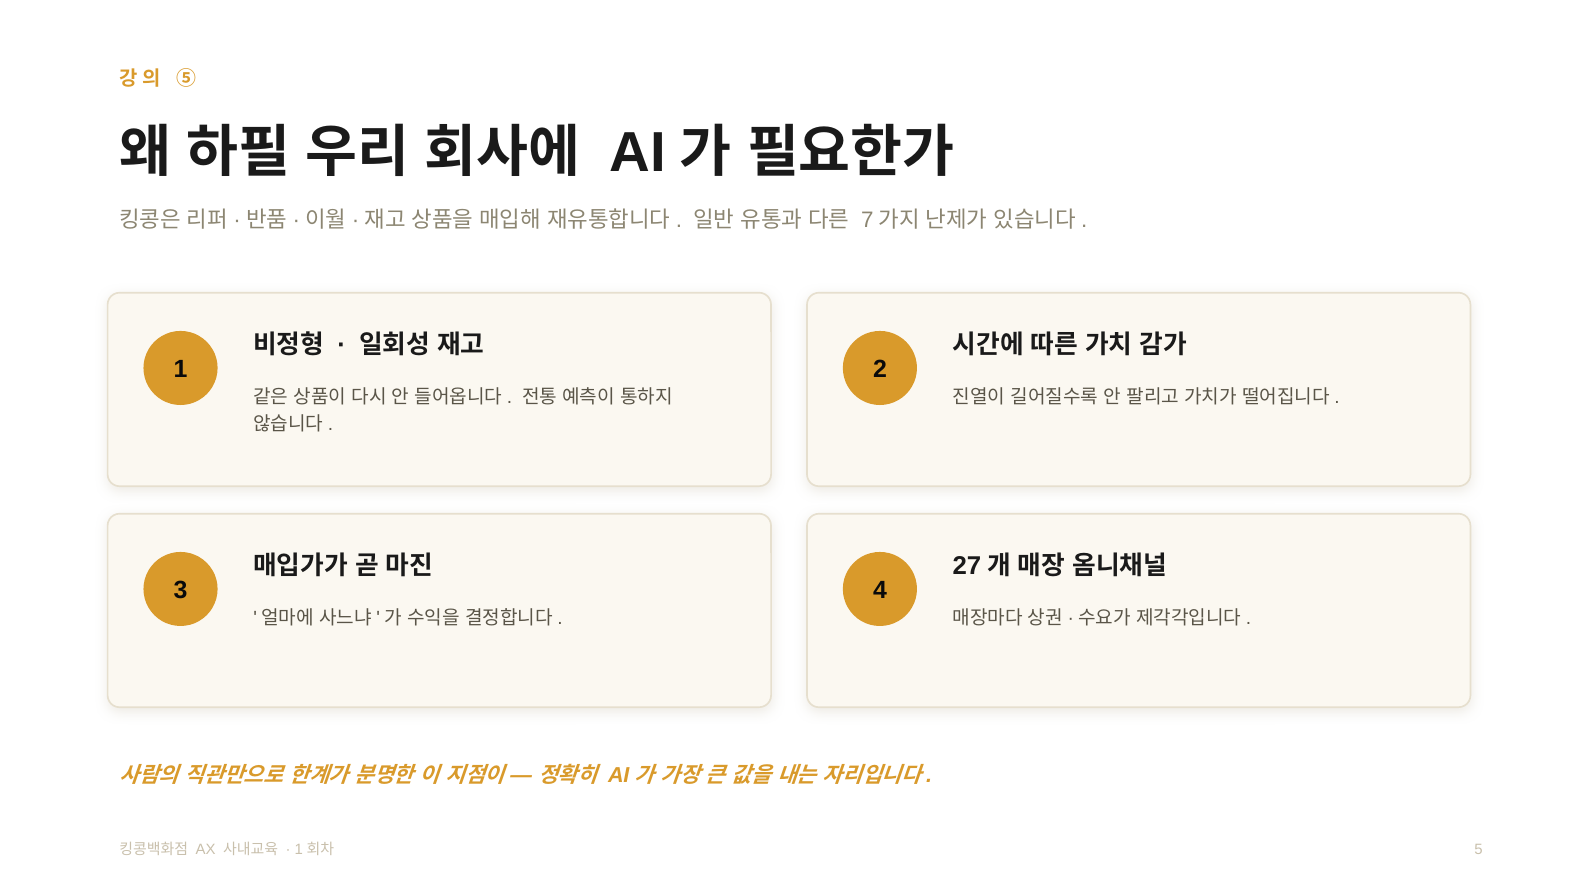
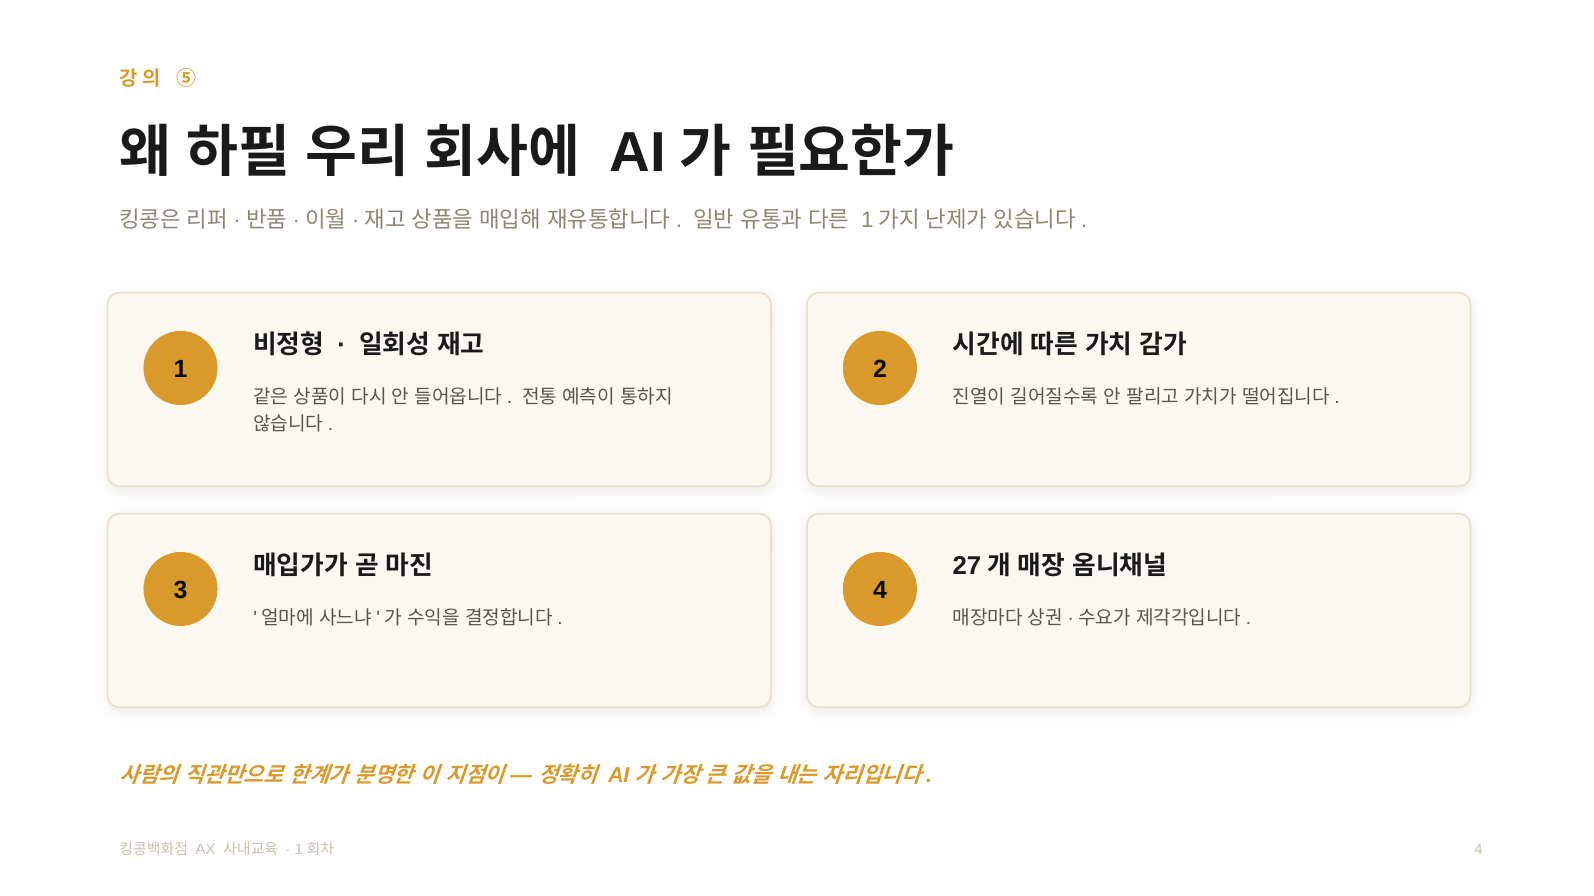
7 at (867, 220): 7 -> 1
5 at (1479, 850): 5 -> 4
